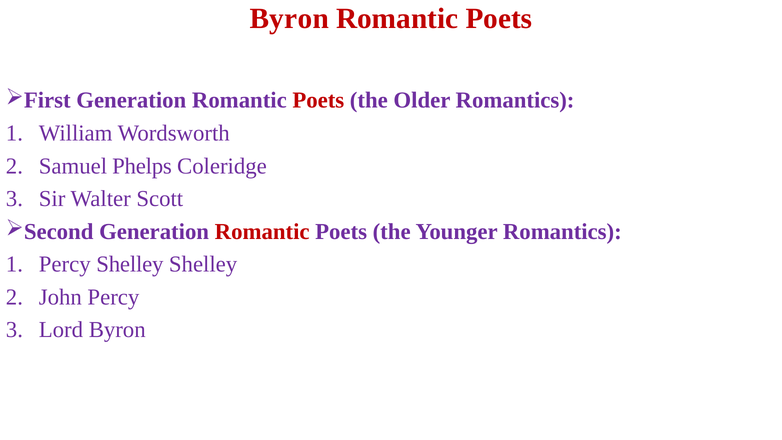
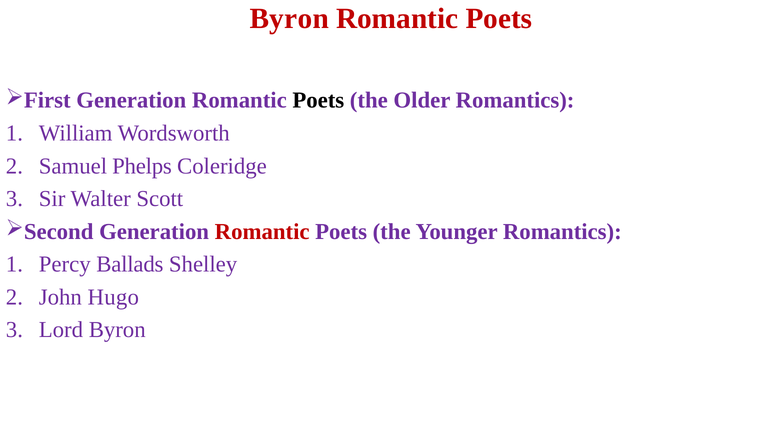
Poets at (318, 100) colour: red -> black
Percy Shelley: Shelley -> Ballads
John Percy: Percy -> Hugo
